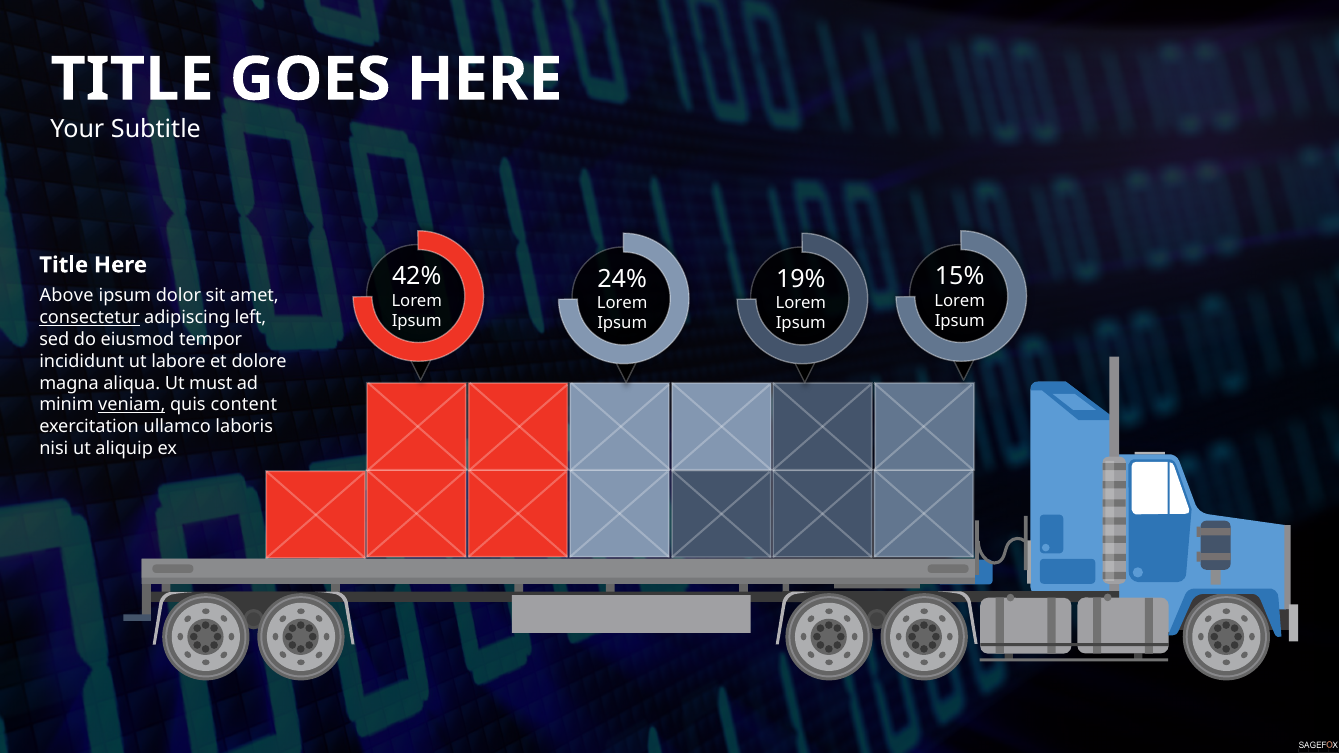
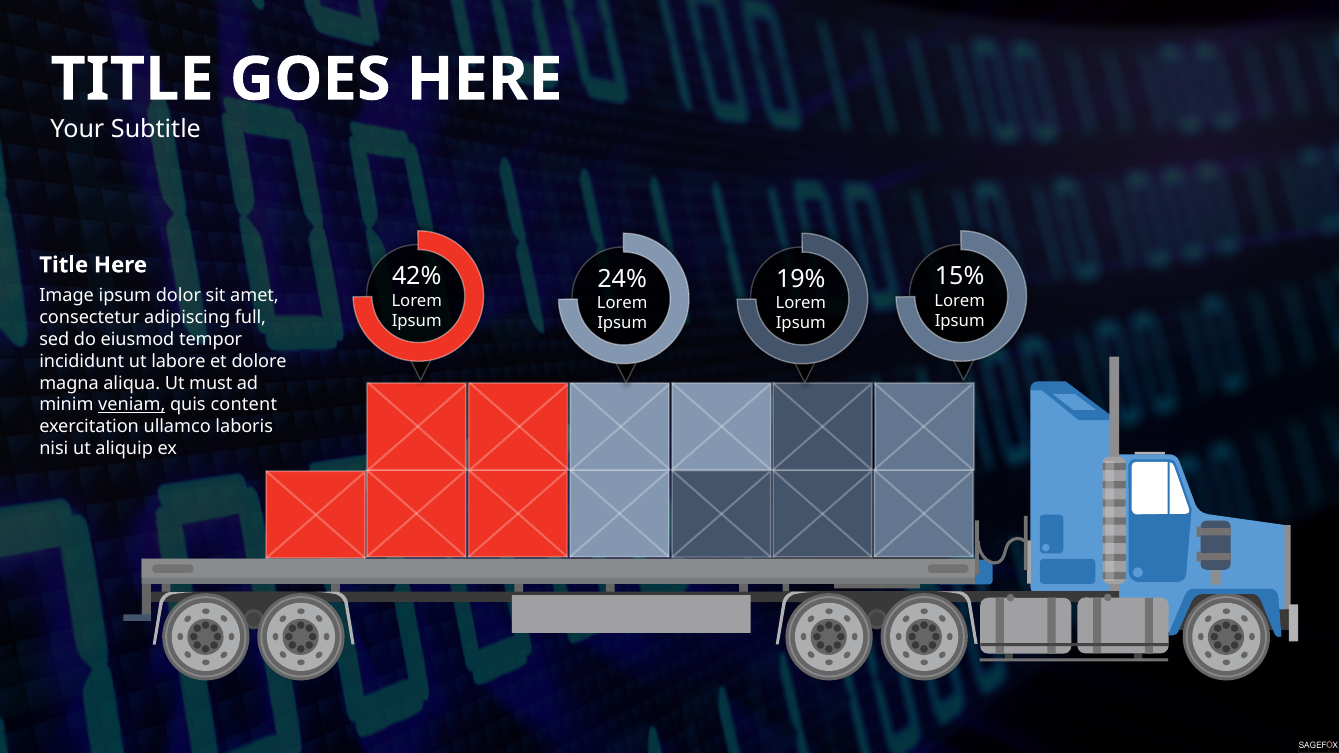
Above: Above -> Image
consectetur underline: present -> none
left: left -> full
